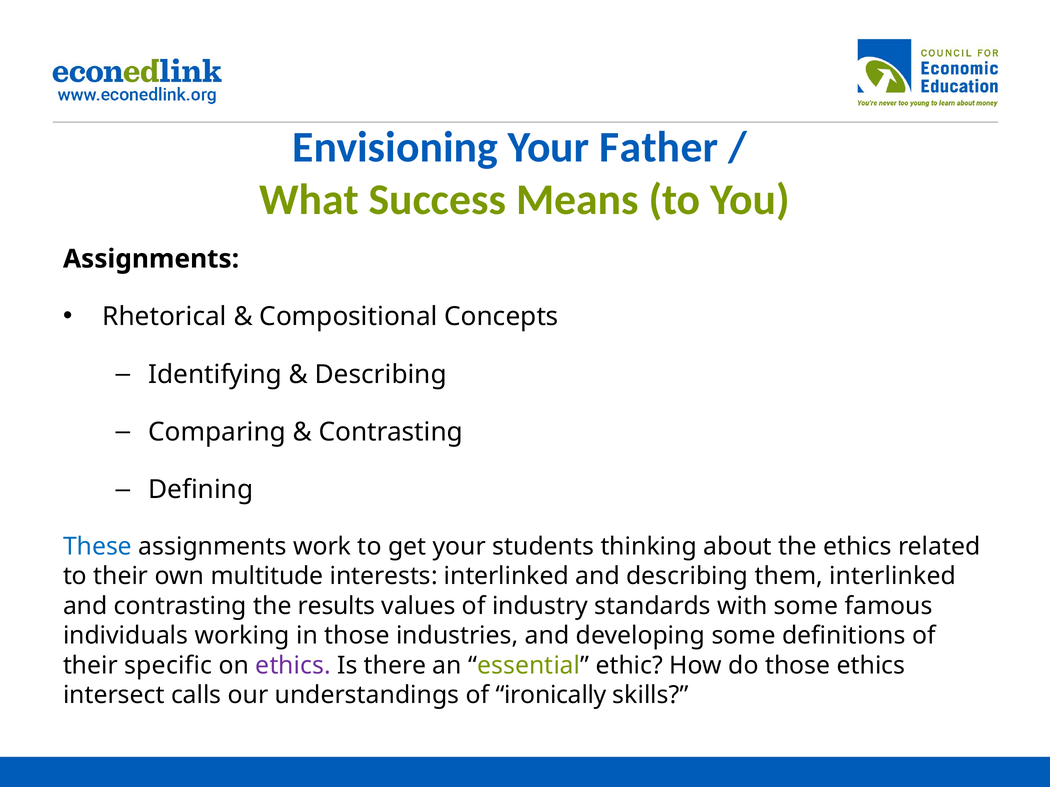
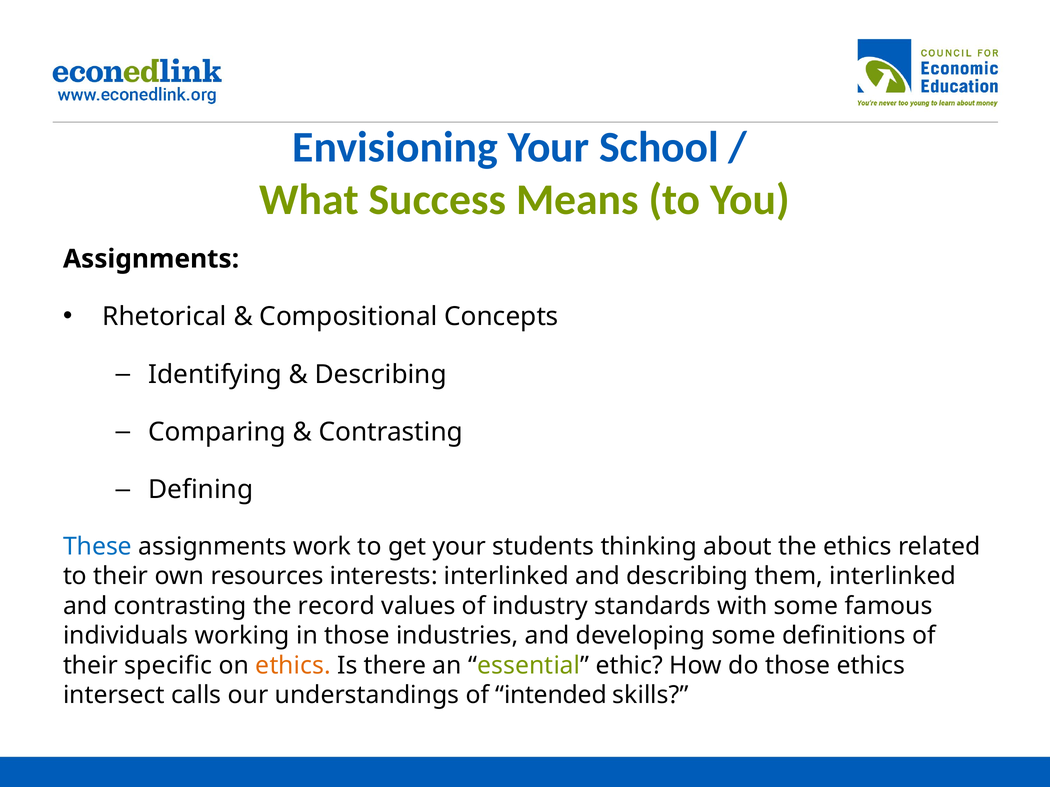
Father: Father -> School
multitude: multitude -> resources
results: results -> record
ethics at (293, 666) colour: purple -> orange
ironically: ironically -> intended
